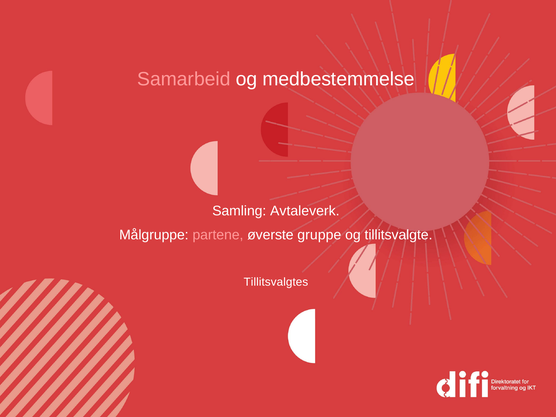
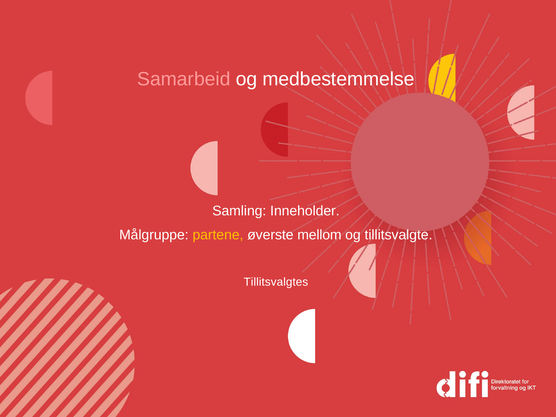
Avtaleverk: Avtaleverk -> Inneholder
partene colour: pink -> yellow
gruppe: gruppe -> mellom
